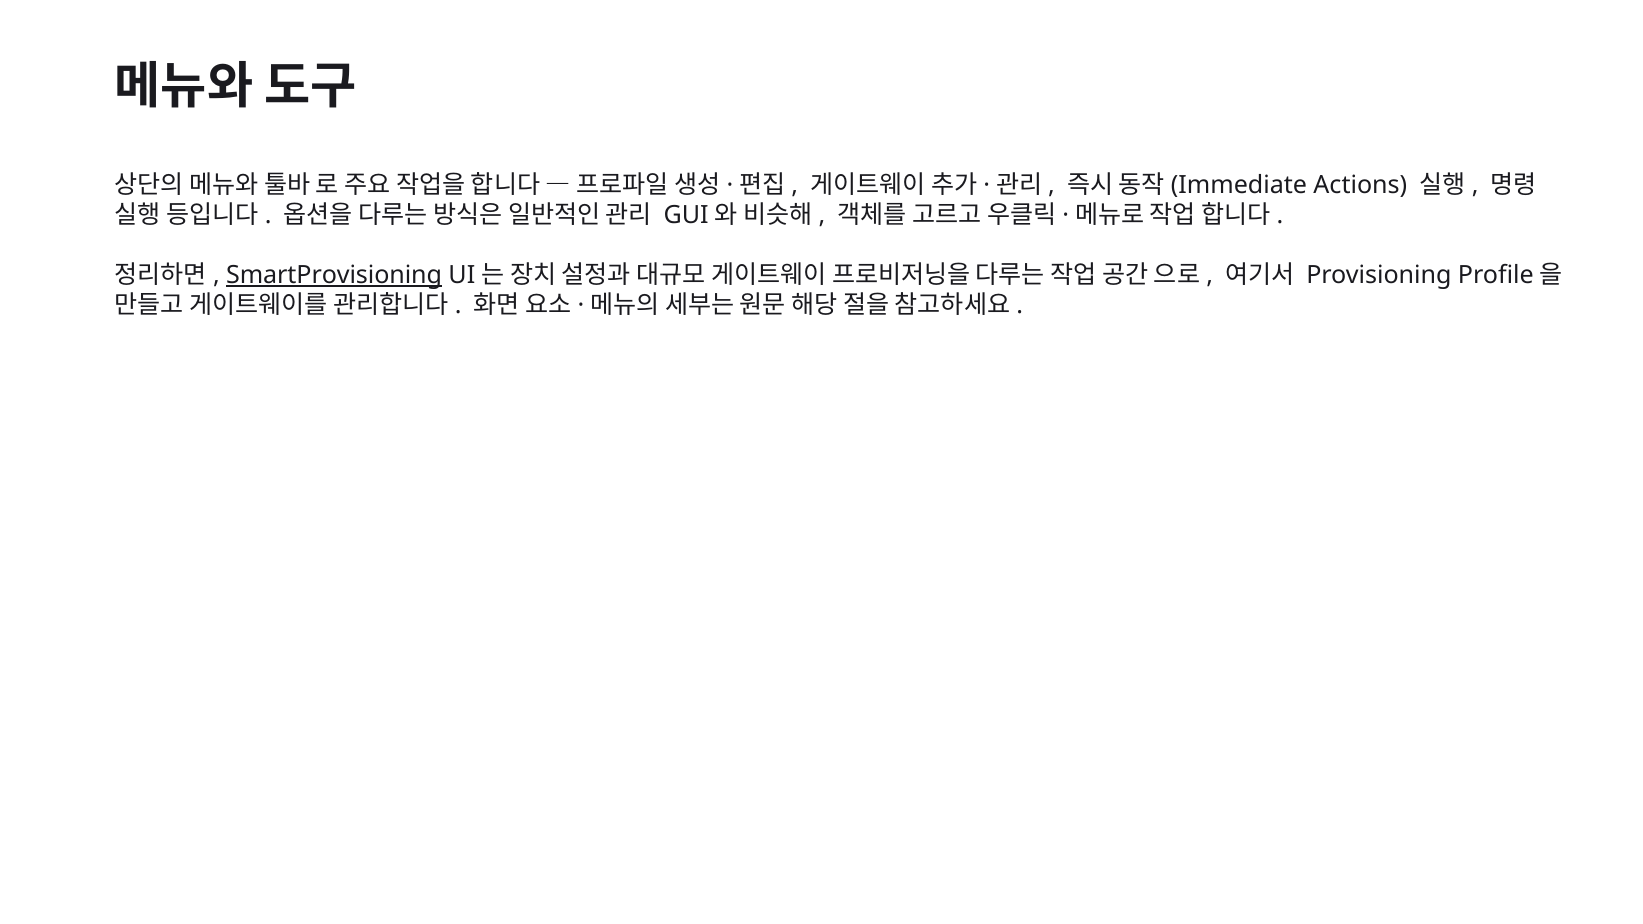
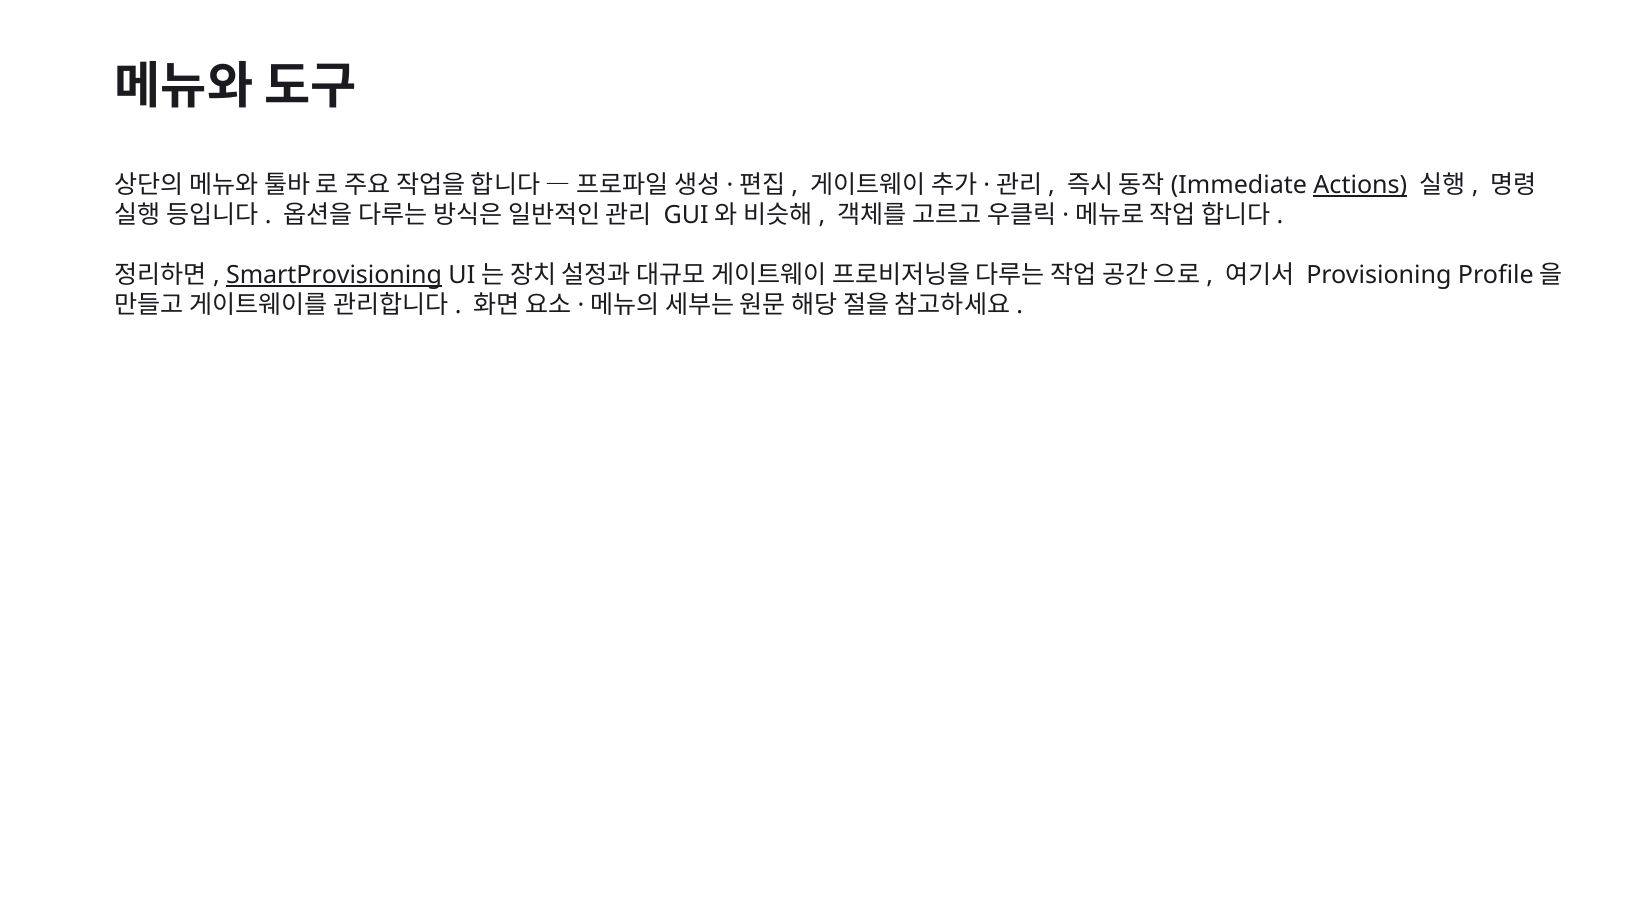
Actions underline: none -> present
